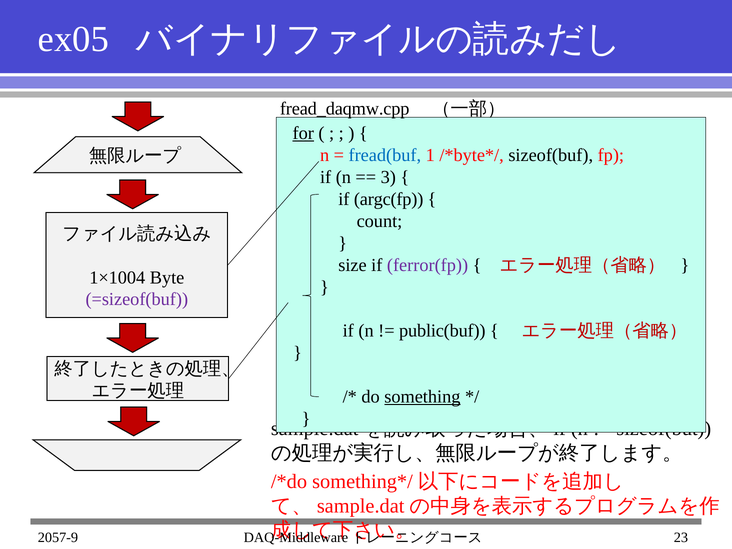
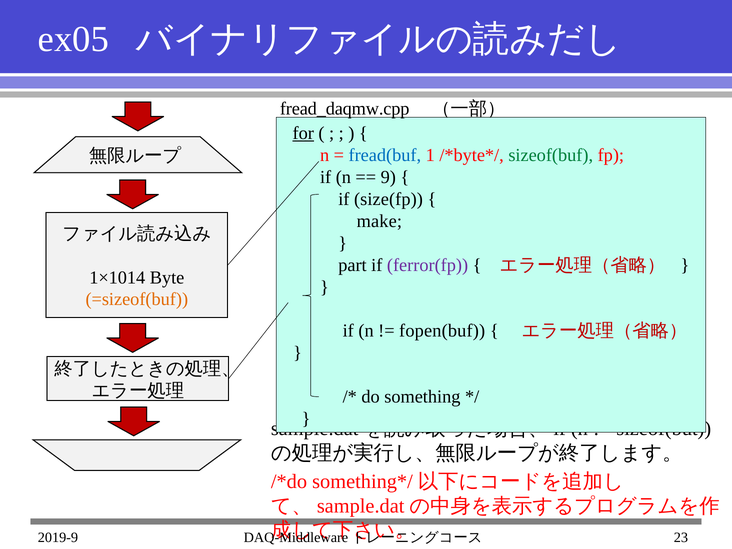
sizeof(buf colour: black -> green
3: 3 -> 9
argc(fp: argc(fp -> size(fp
count: count -> make
size: size -> part
1×1004: 1×1004 -> 1×1014
=sizeof(buf colour: purple -> orange
public(buf: public(buf -> fopen(buf
something underline: present -> none
2057-9: 2057-9 -> 2019-9
